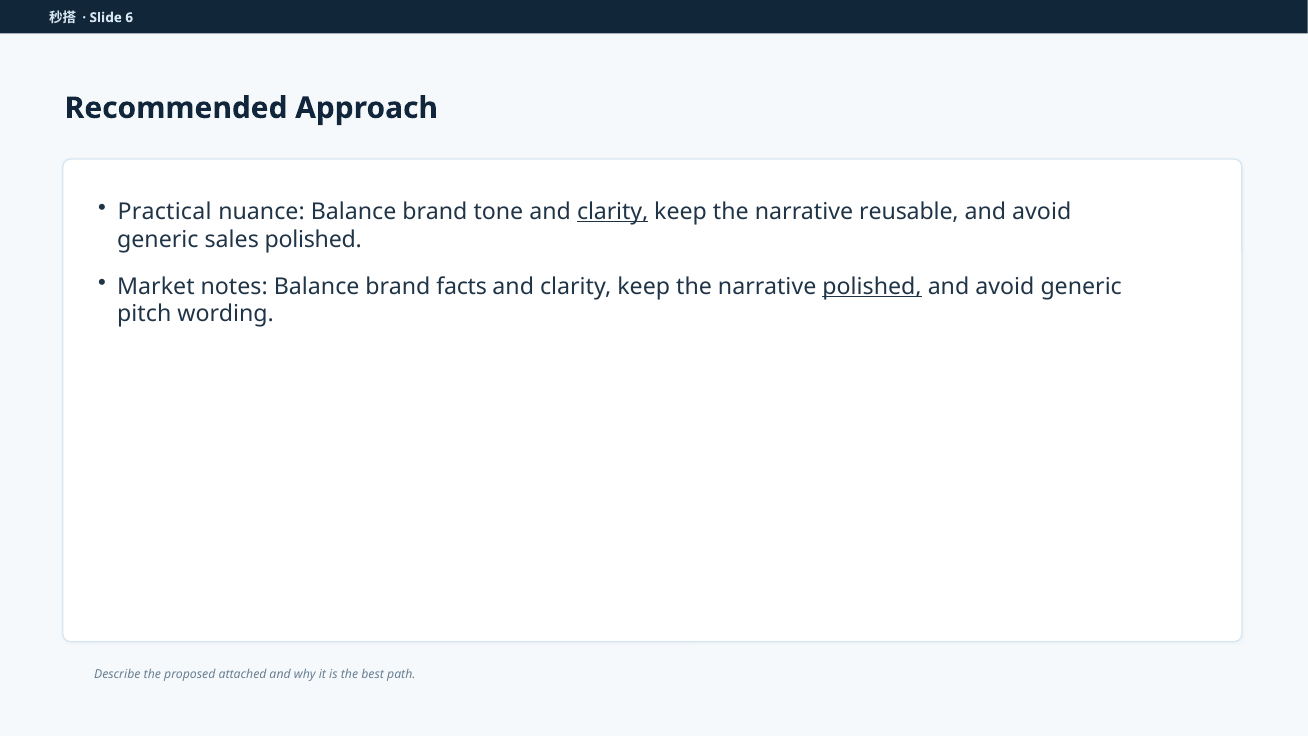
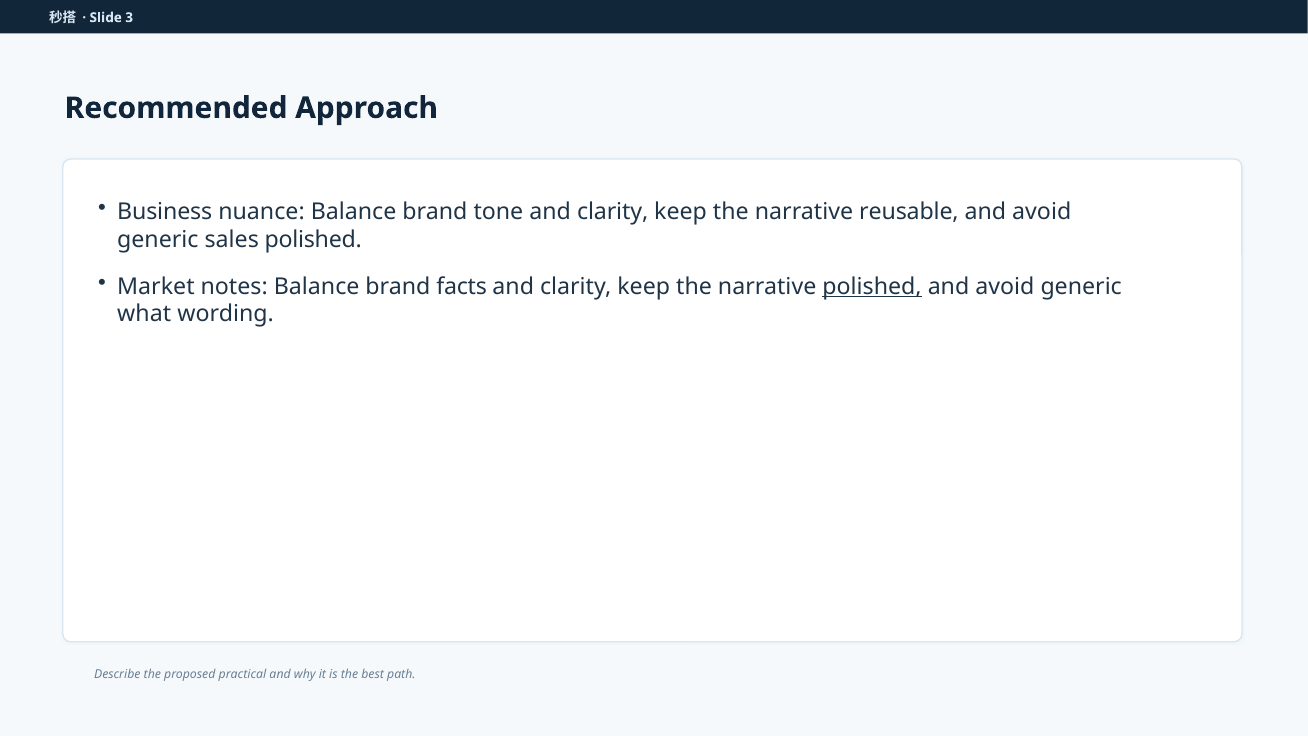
6: 6 -> 3
Practical: Practical -> Business
clarity at (613, 212) underline: present -> none
pitch: pitch -> what
attached: attached -> practical
